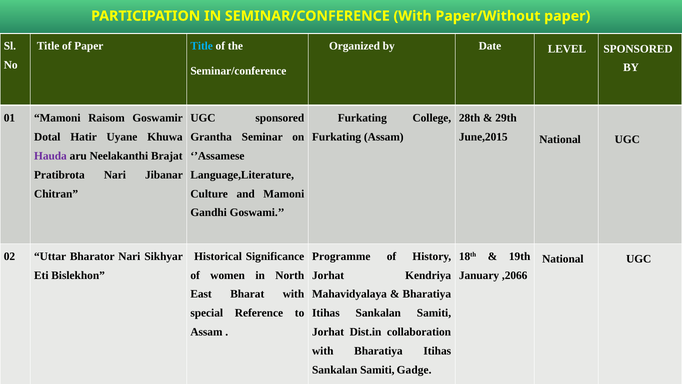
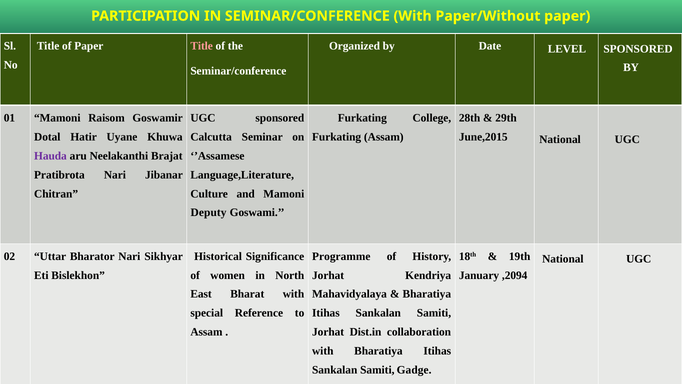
Title at (202, 46) colour: light blue -> pink
Grantha: Grantha -> Calcutta
Gandhi: Gandhi -> Deputy
,2066: ,2066 -> ,2094
